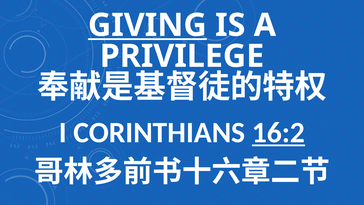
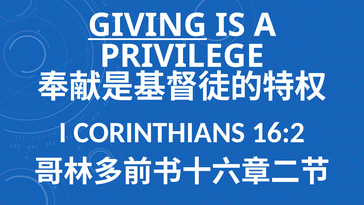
16:2 underline: present -> none
